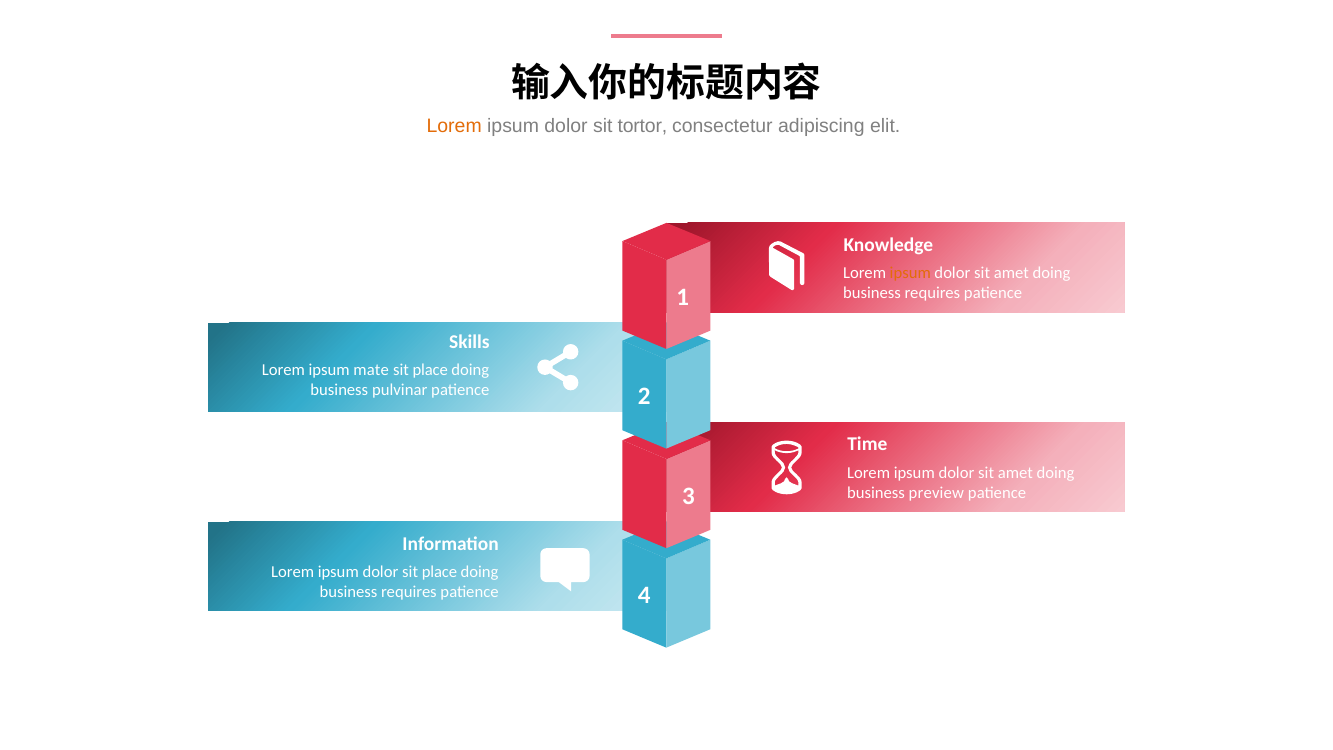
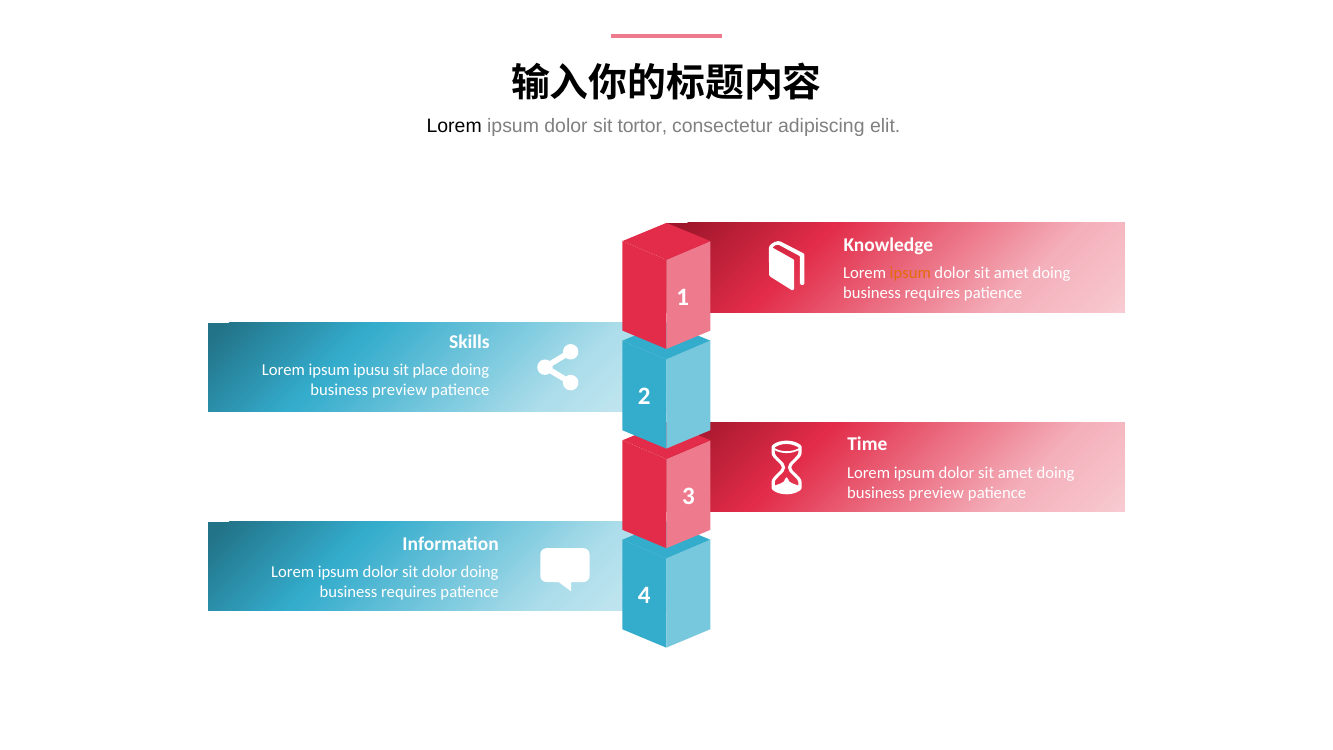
Lorem at (454, 126) colour: orange -> black
mate: mate -> ipusu
pulvinar at (400, 390): pulvinar -> preview
dolor sit place: place -> dolor
